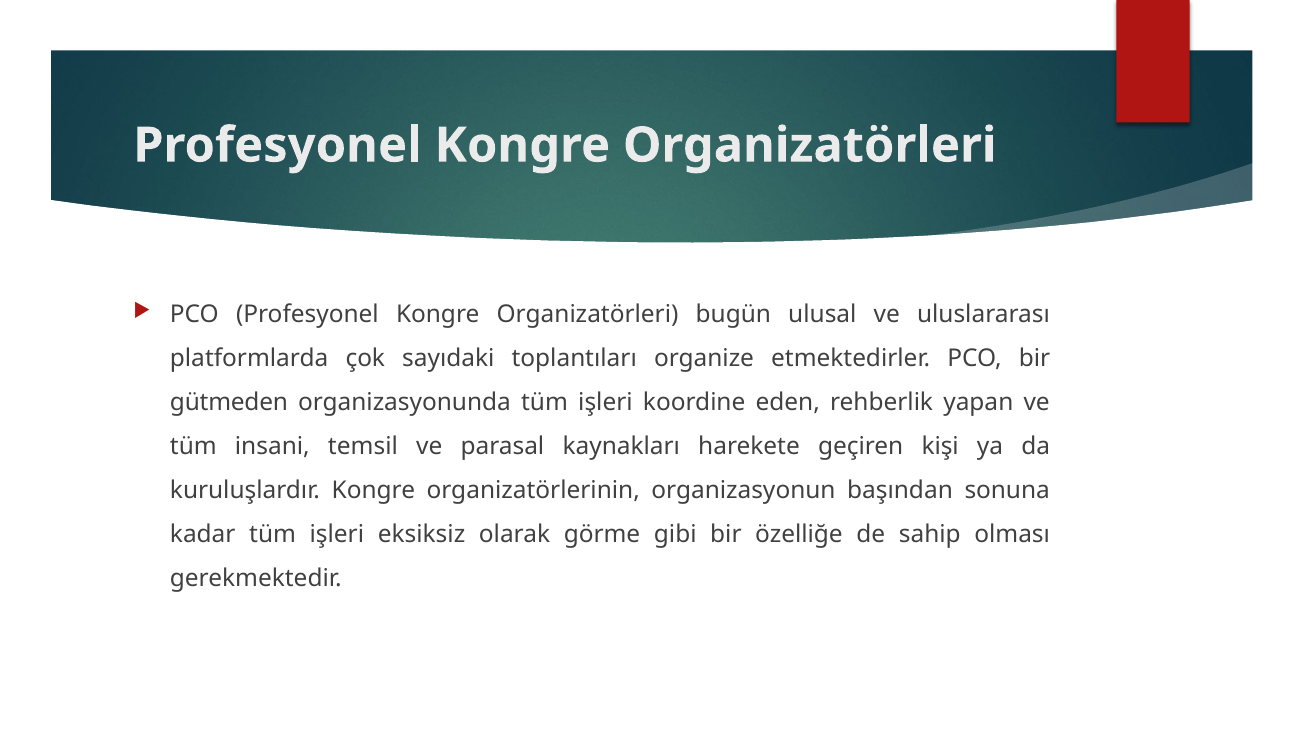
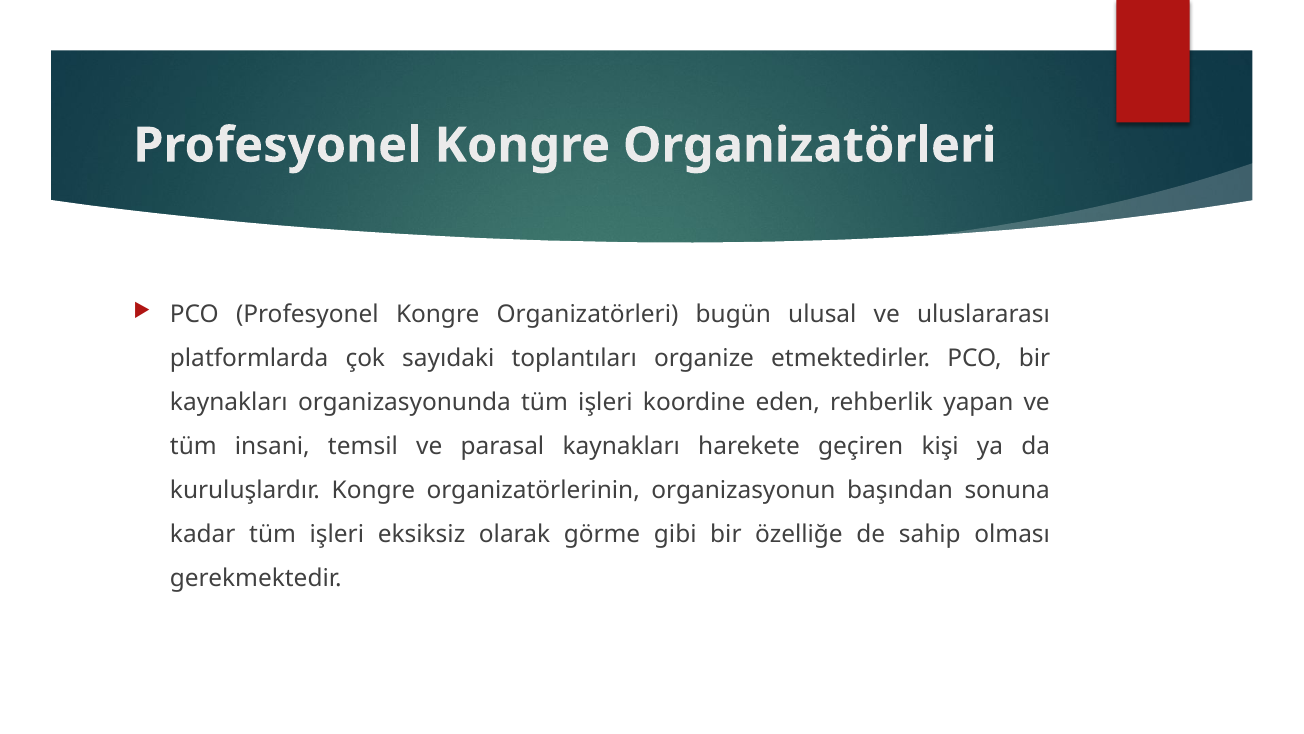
gütmeden at (229, 402): gütmeden -> kaynakları
